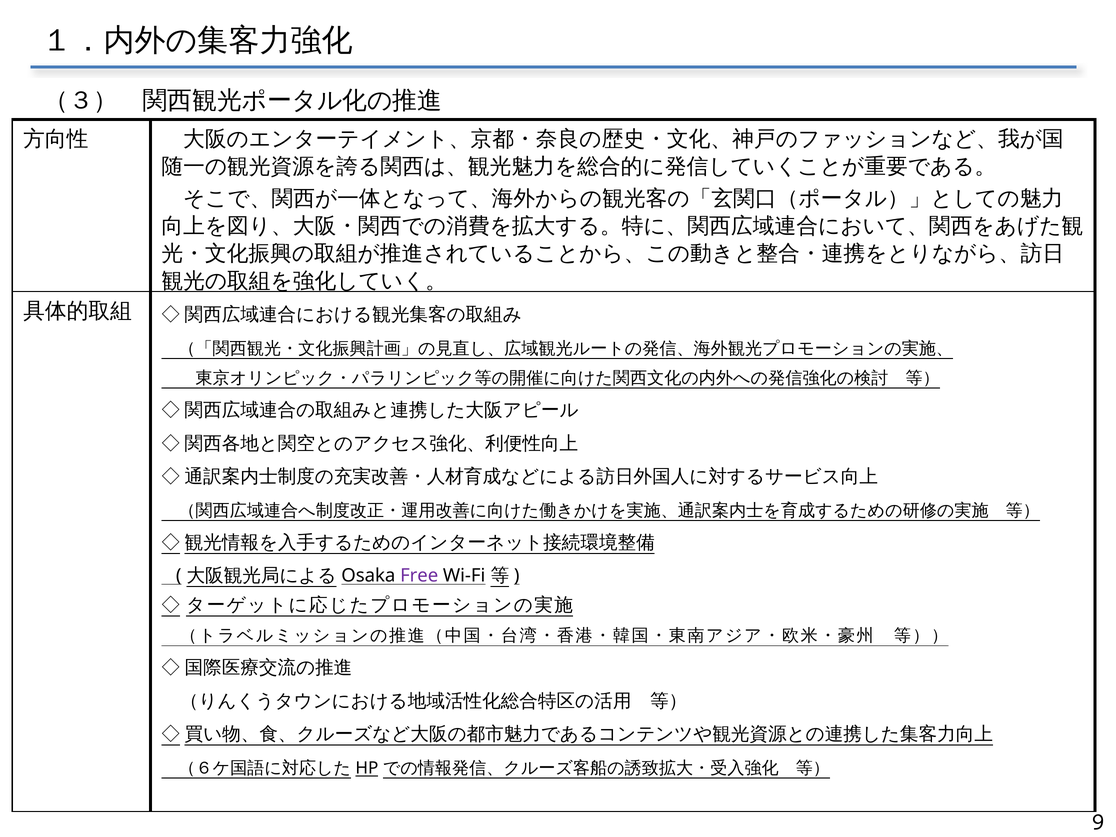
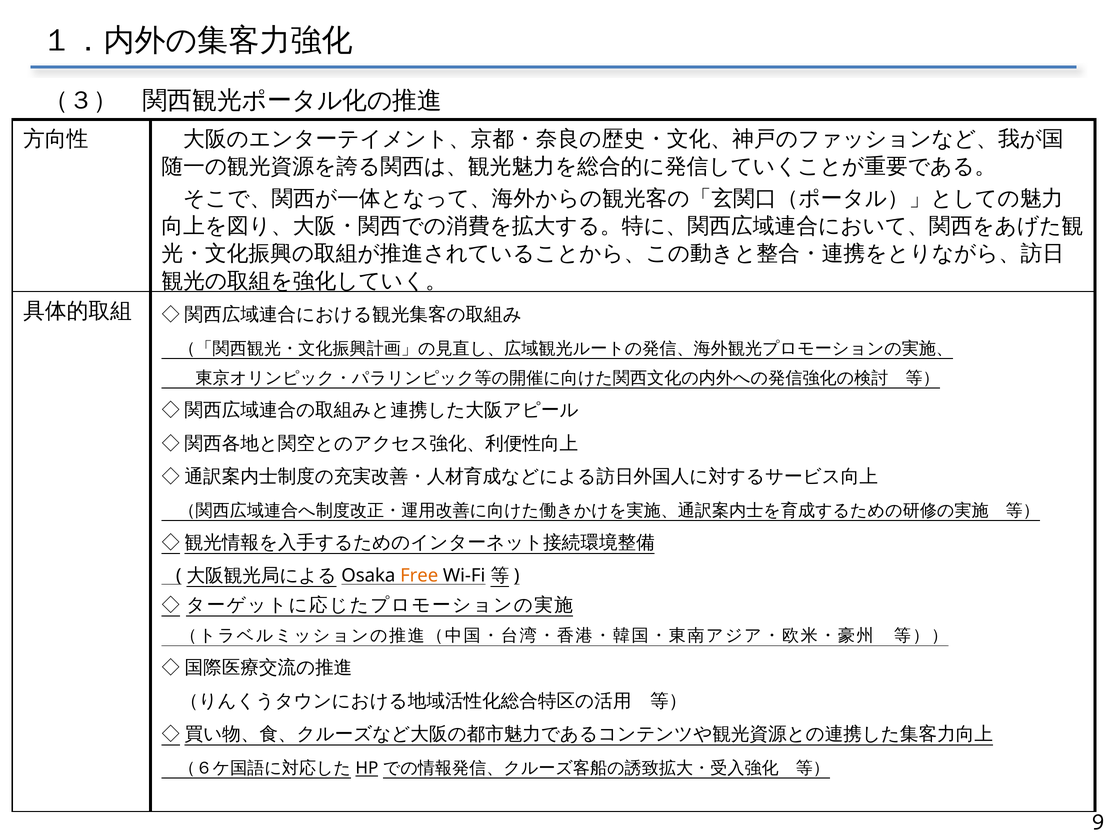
Free colour: purple -> orange
